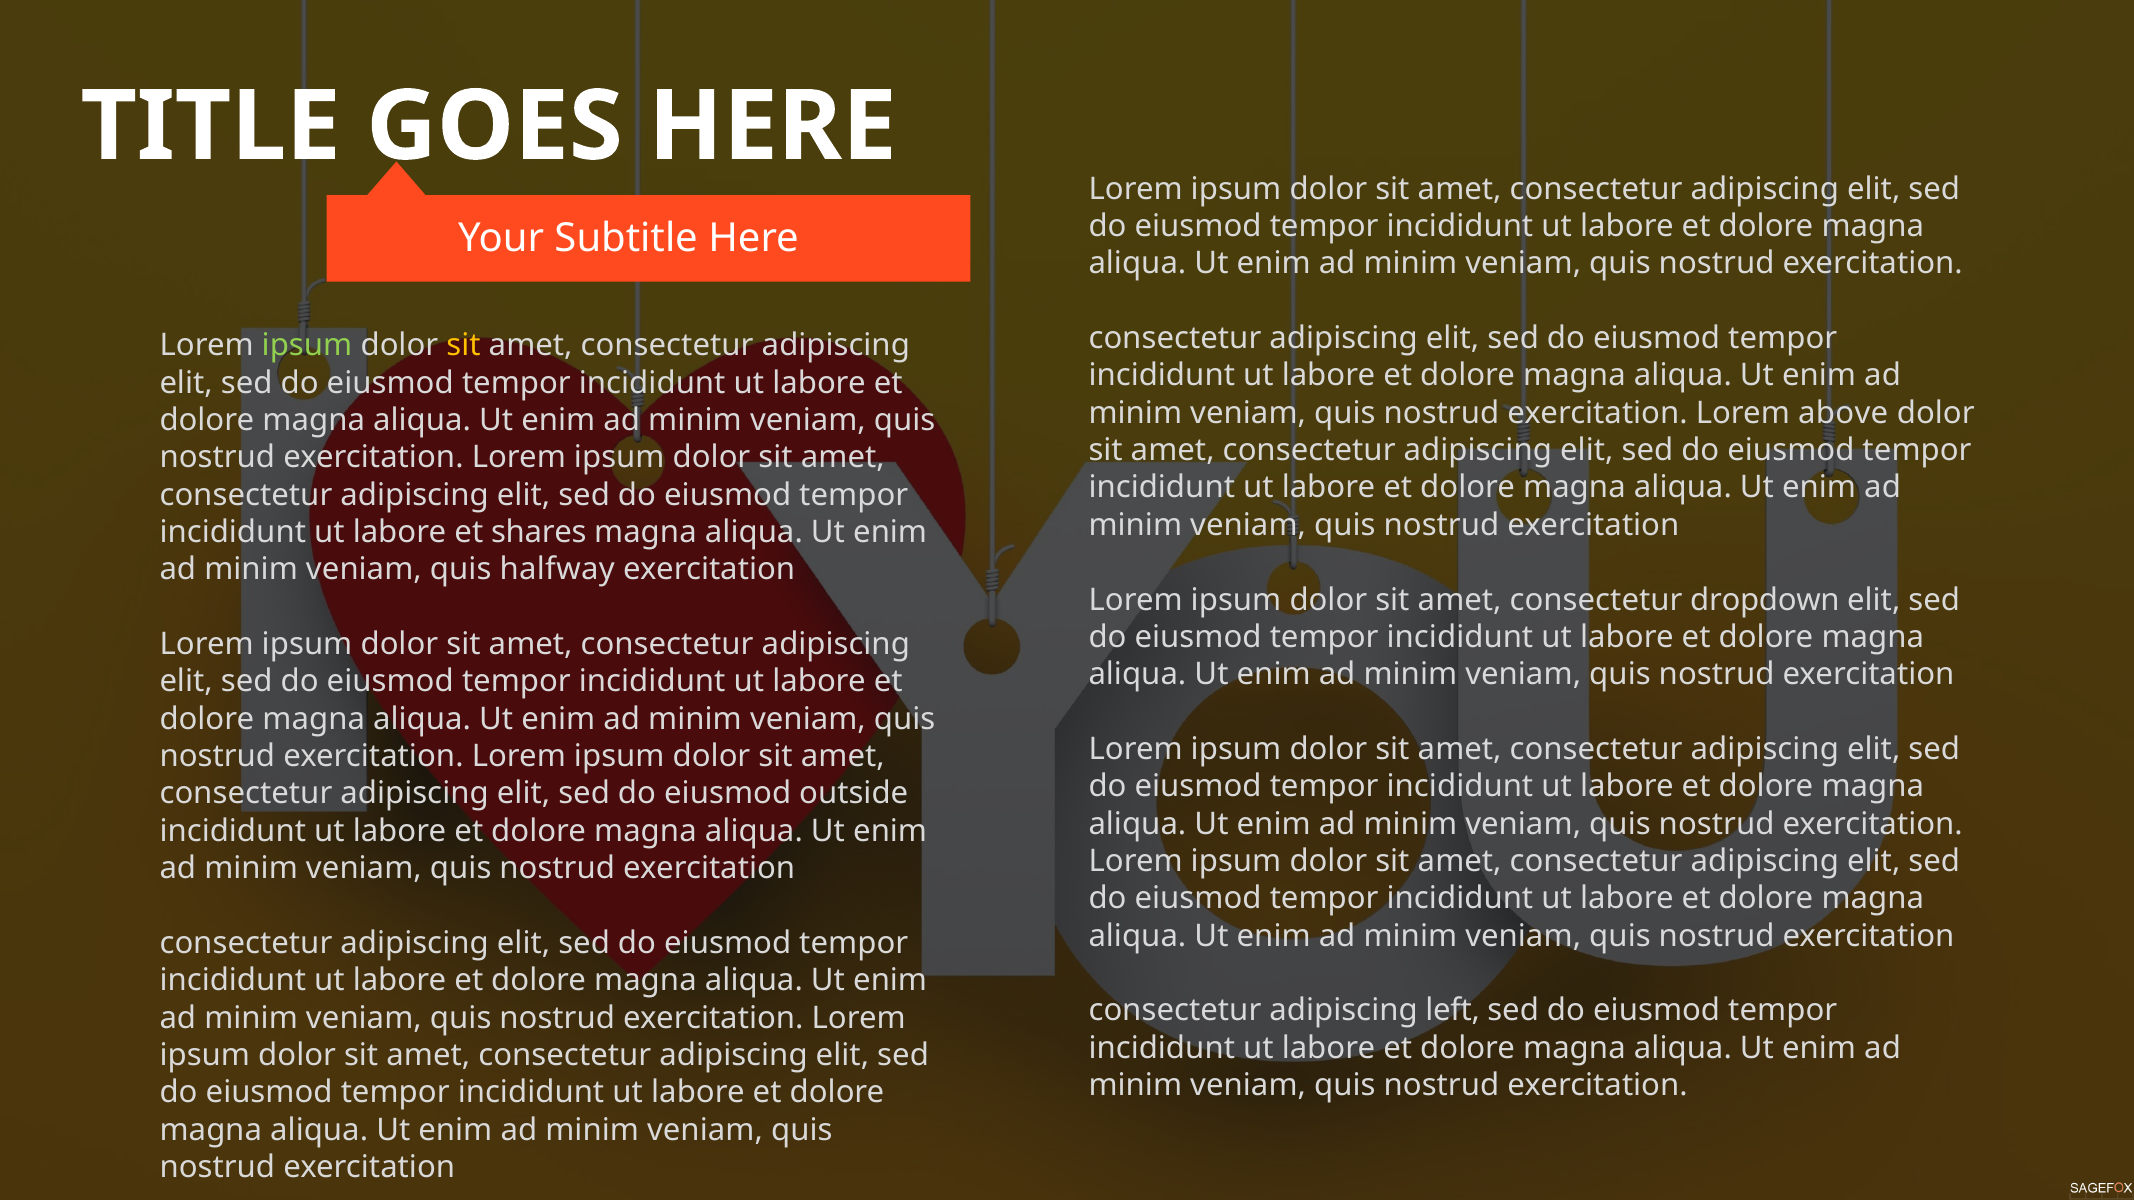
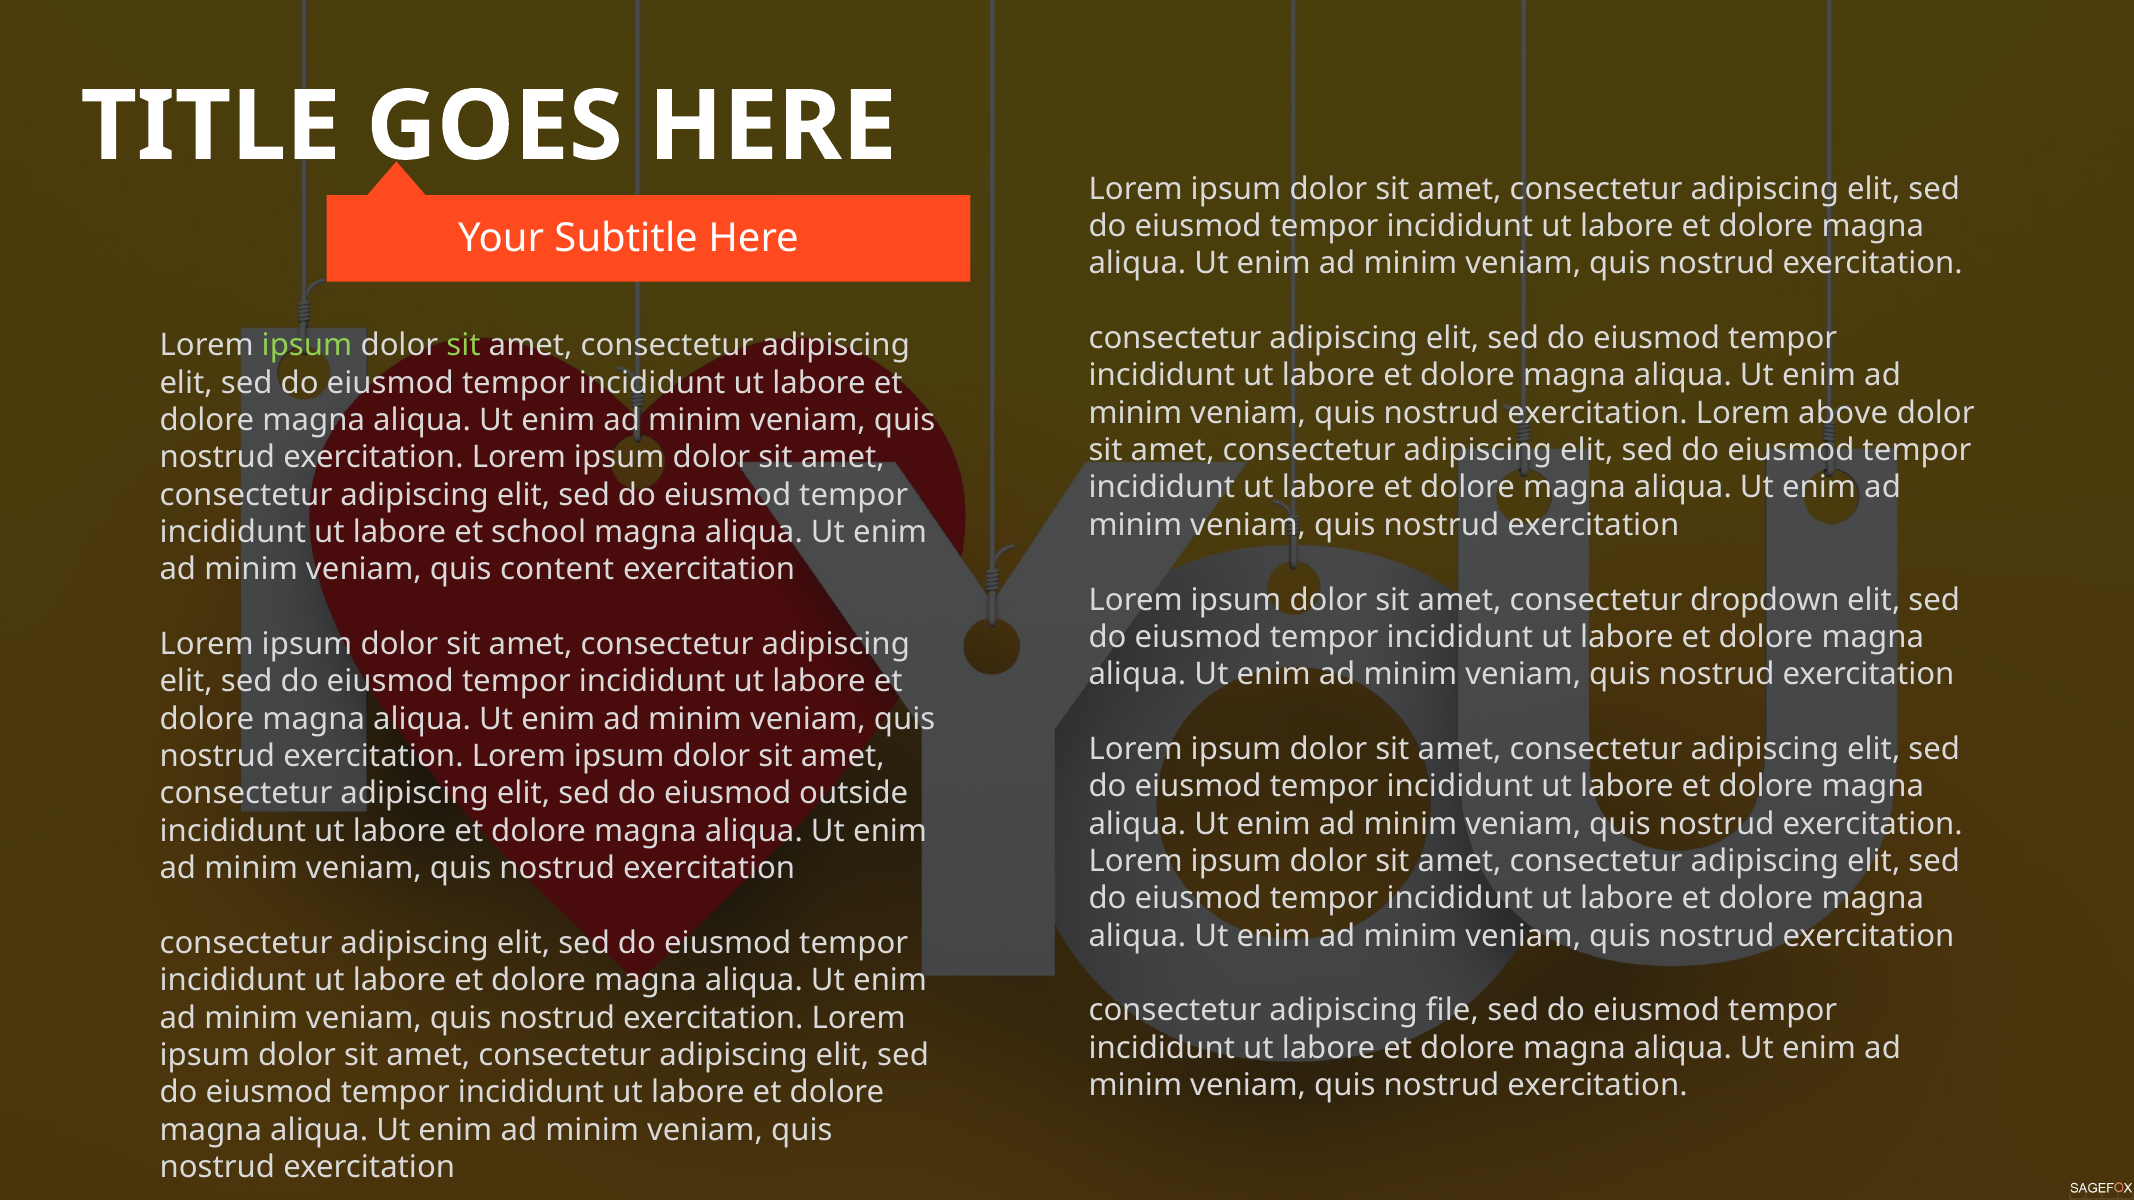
sit at (463, 345) colour: yellow -> light green
shares: shares -> school
halfway: halfway -> content
left: left -> file
